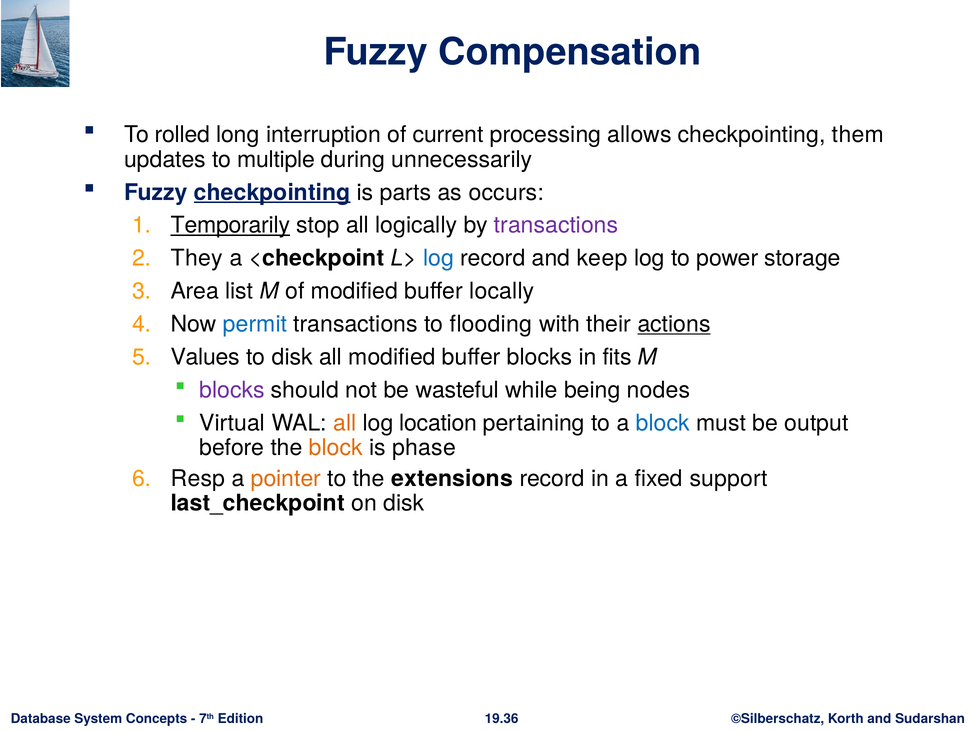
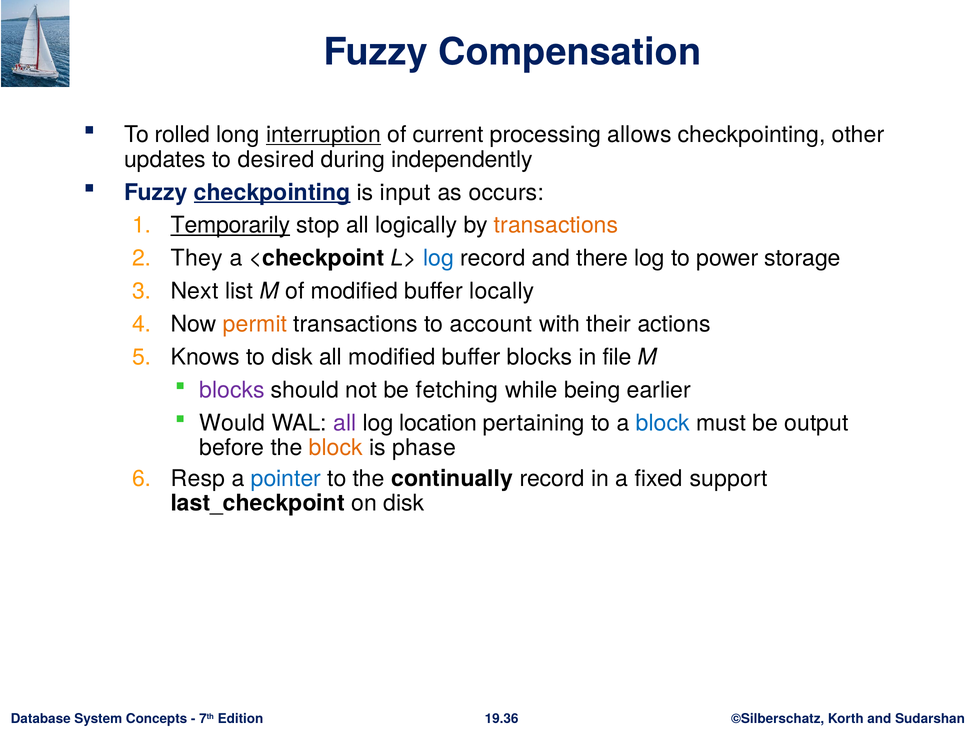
interruption underline: none -> present
them: them -> other
multiple: multiple -> desired
unnecessarily: unnecessarily -> independently
parts: parts -> input
transactions at (556, 225) colour: purple -> orange
keep: keep -> there
Area: Area -> Next
permit colour: blue -> orange
flooding: flooding -> account
actions underline: present -> none
Values: Values -> Knows
fits: fits -> file
wasteful: wasteful -> fetching
nodes: nodes -> earlier
Virtual: Virtual -> Would
all at (345, 423) colour: orange -> purple
pointer colour: orange -> blue
extensions: extensions -> continually
